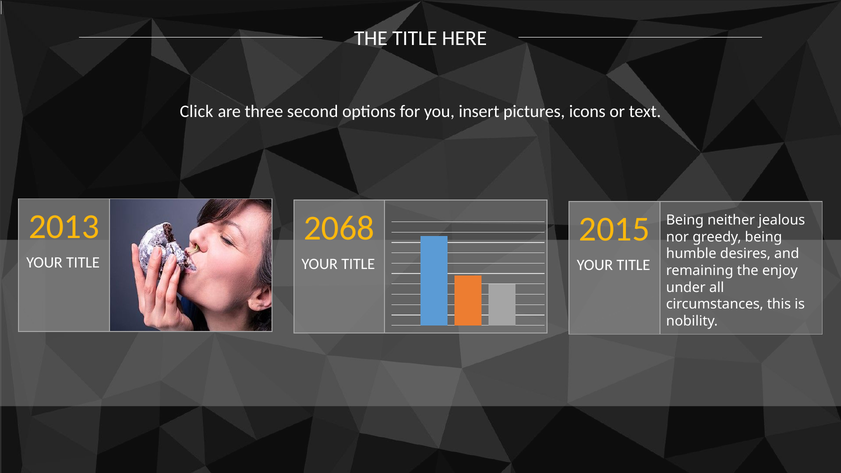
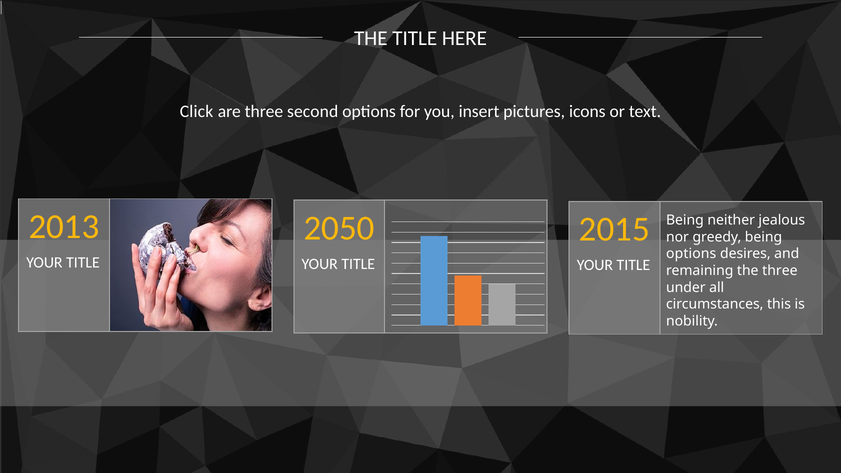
2068: 2068 -> 2050
humble at (691, 254): humble -> options
the enjoy: enjoy -> three
